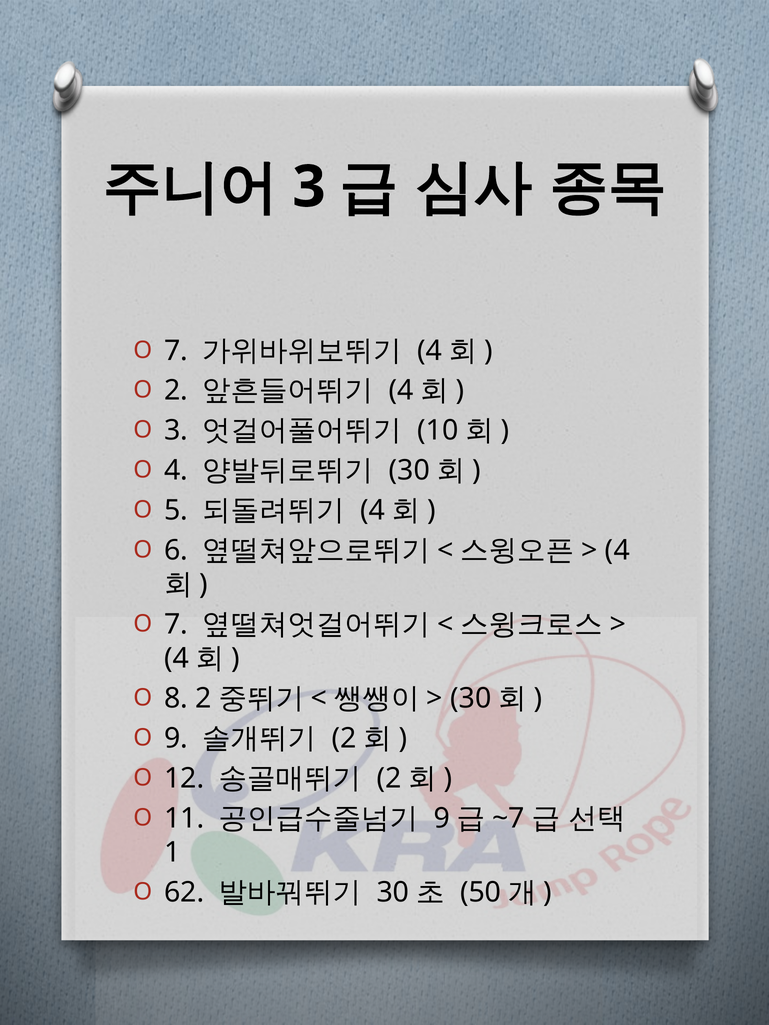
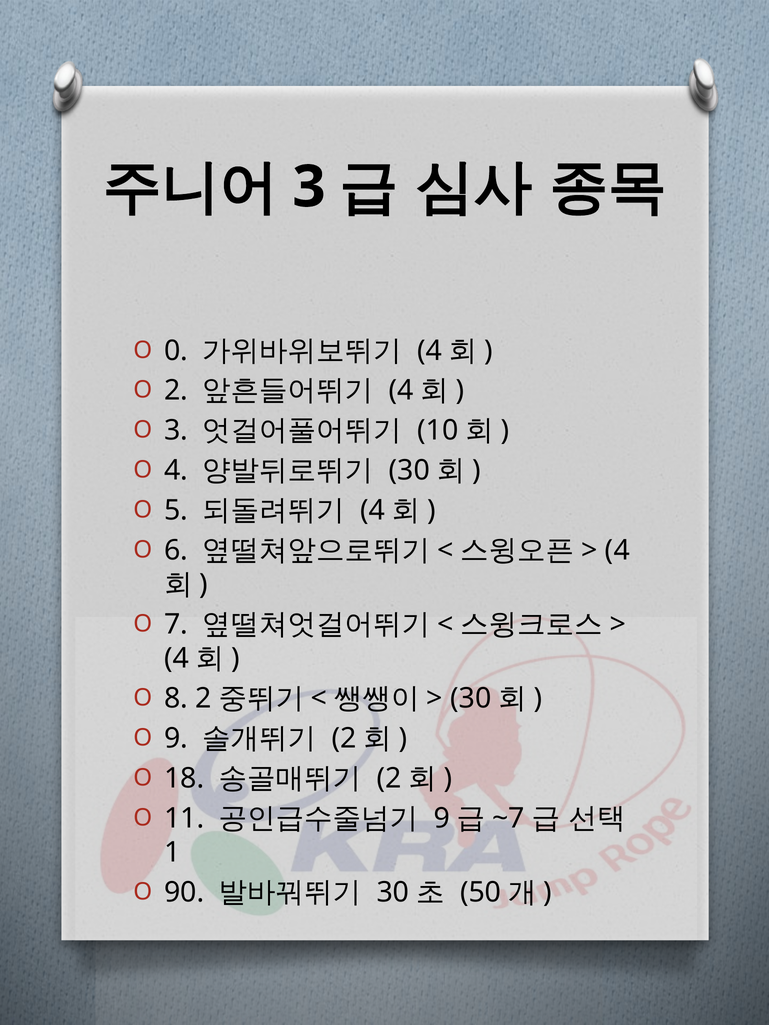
7 at (176, 351): 7 -> 0
12: 12 -> 18
62: 62 -> 90
